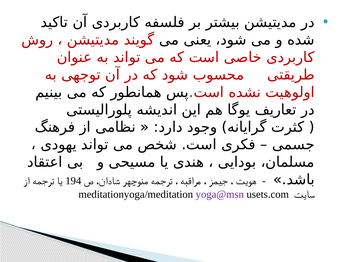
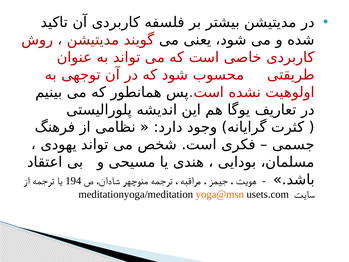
yoga@msn colour: purple -> orange
